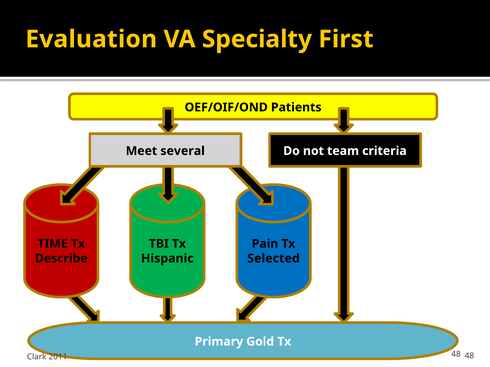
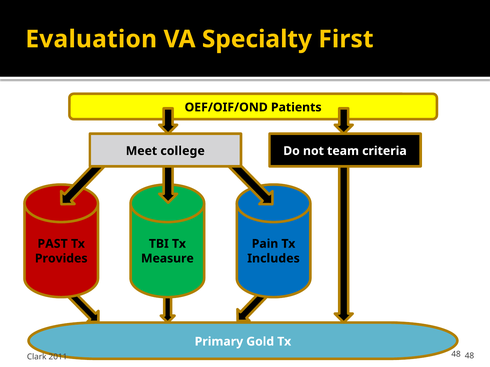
several: several -> college
TIME: TIME -> PAST
Describe: Describe -> Provides
Hispanic: Hispanic -> Measure
Selected: Selected -> Includes
